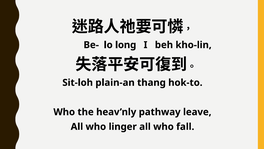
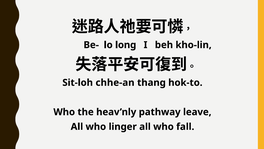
plain-an: plain-an -> chhe-an
